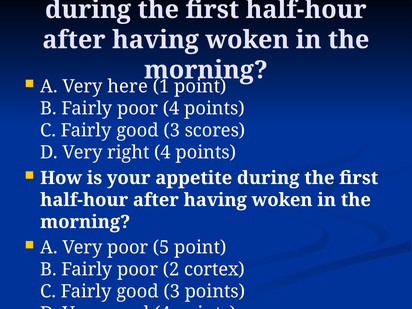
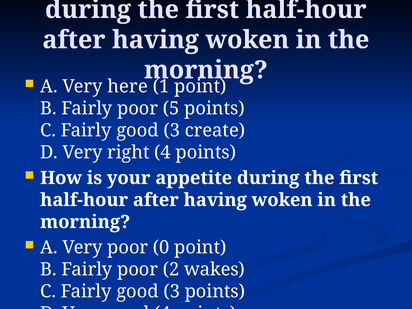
poor 4: 4 -> 5
scores: scores -> create
5: 5 -> 0
cortex: cortex -> wakes
